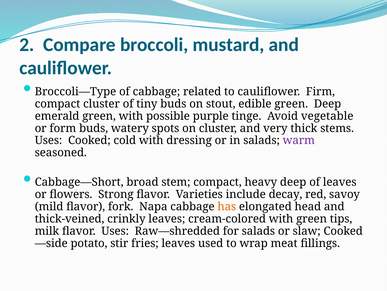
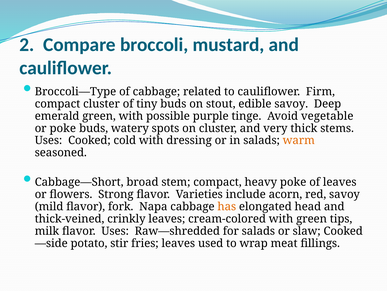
edible green: green -> savoy
or form: form -> poke
warm colour: purple -> orange
heavy deep: deep -> poke
decay: decay -> acorn
